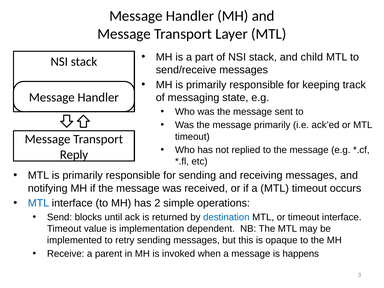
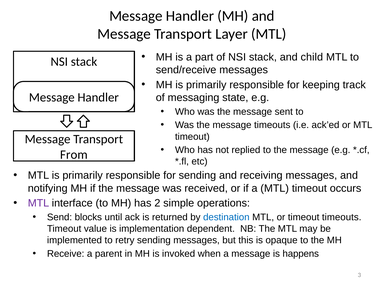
message primarily: primarily -> timeouts
Reply: Reply -> From
MTL at (39, 203) colour: blue -> purple
timeout interface: interface -> timeouts
